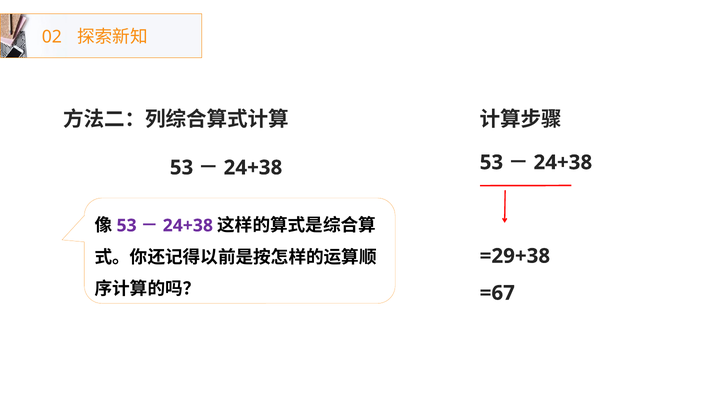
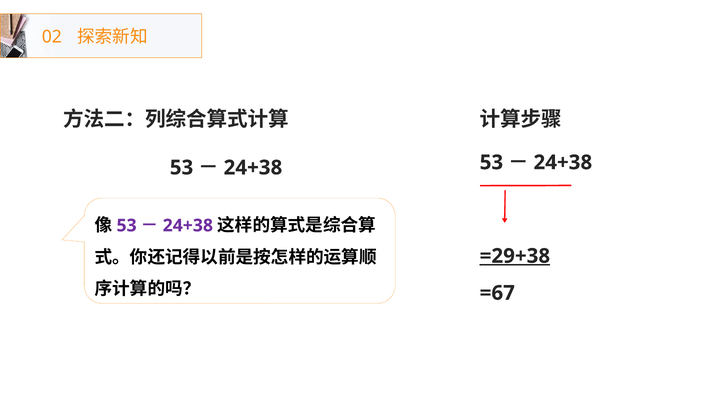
=29+38 underline: none -> present
